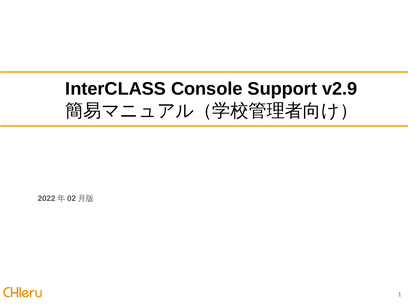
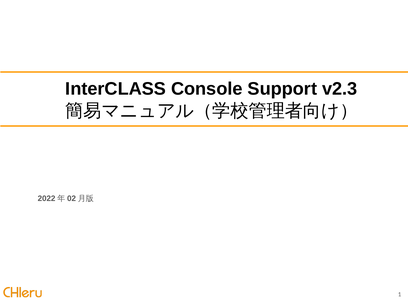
v2.9: v2.9 -> v2.3
